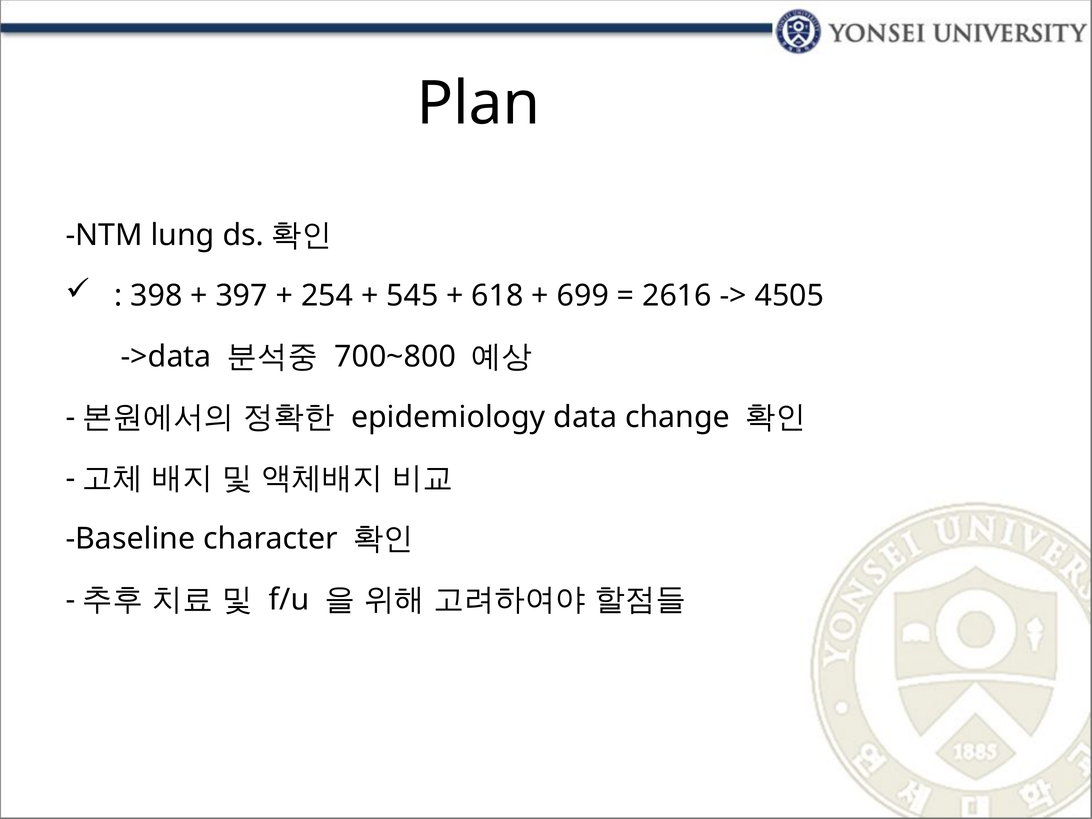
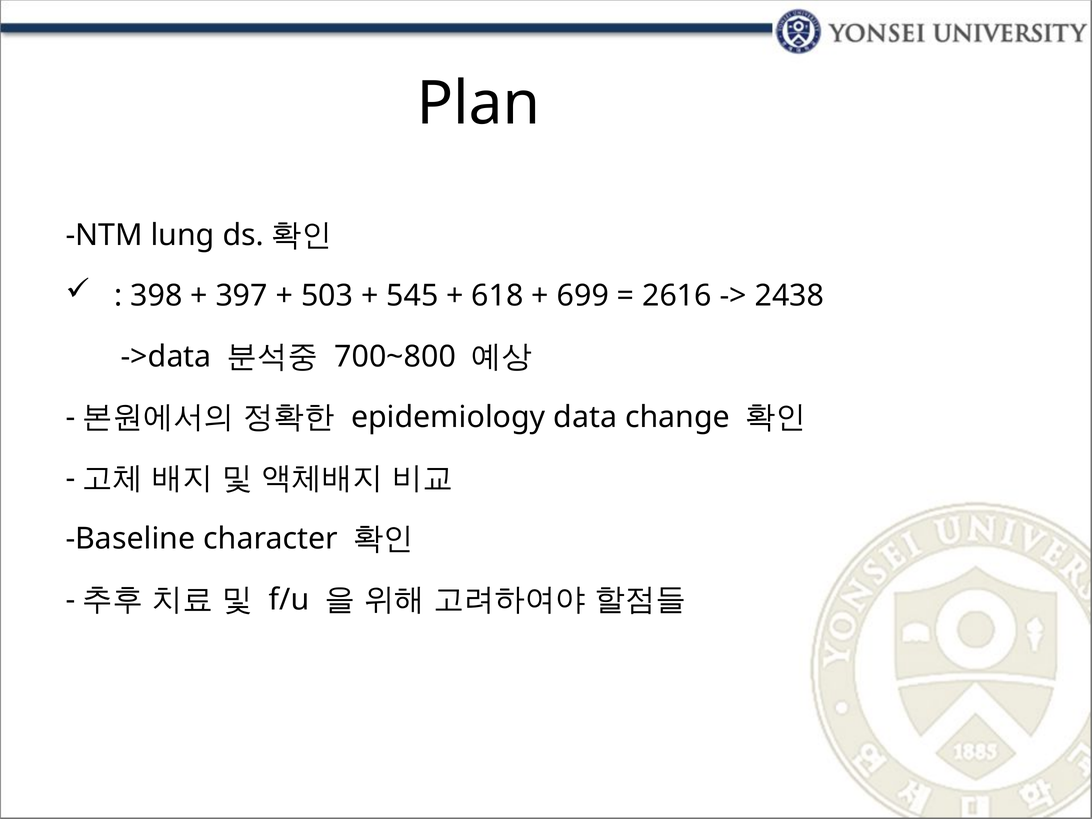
254: 254 -> 503
4505: 4505 -> 2438
